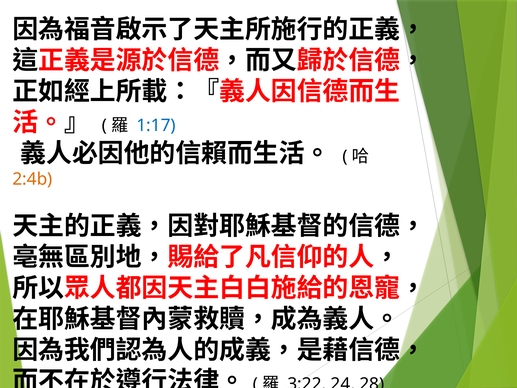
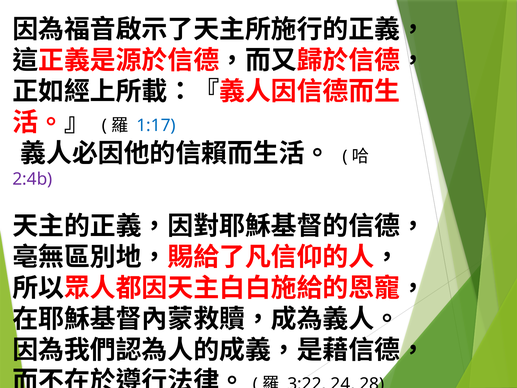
2:4b colour: orange -> purple
